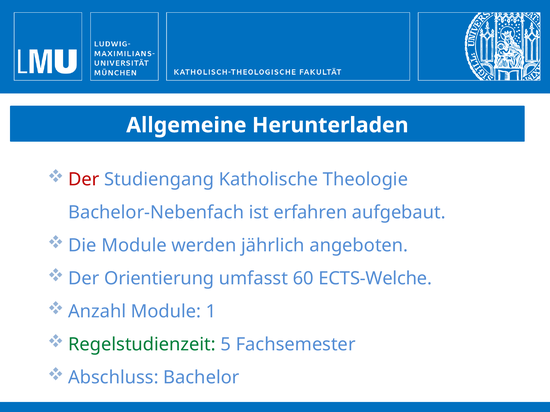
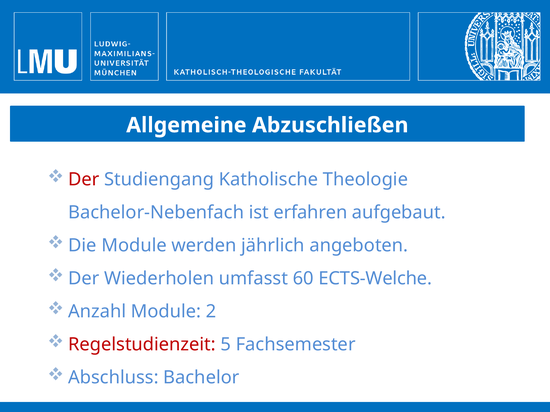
Herunterladen: Herunterladen -> Abzuschließen
Orientierung: Orientierung -> Wiederholen
1: 1 -> 2
Regelstudienzeit colour: green -> red
